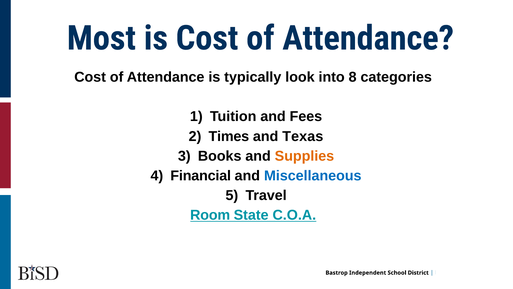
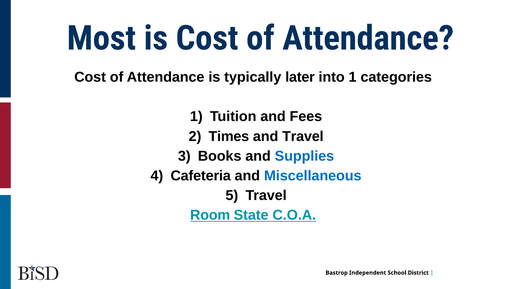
look: look -> later
into 8: 8 -> 1
and Texas: Texas -> Travel
Supplies colour: orange -> blue
Financial: Financial -> Cafeteria
